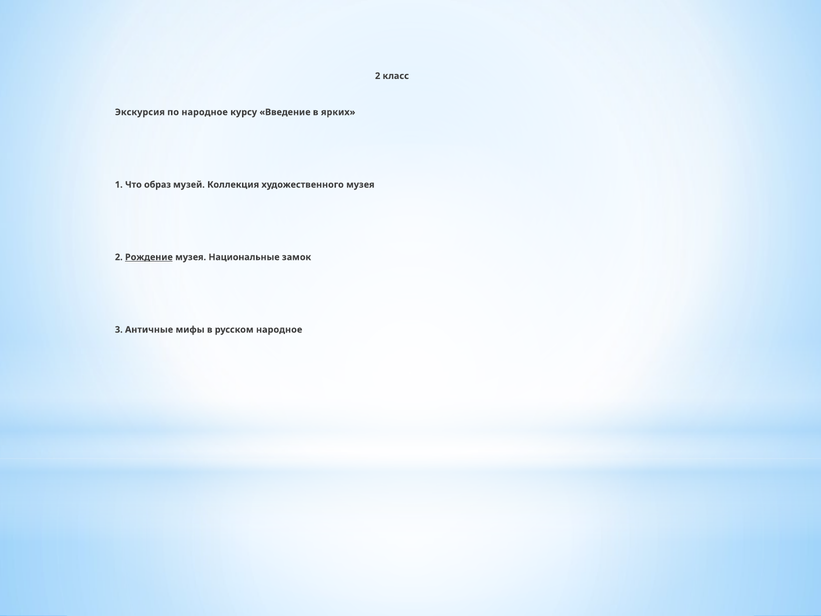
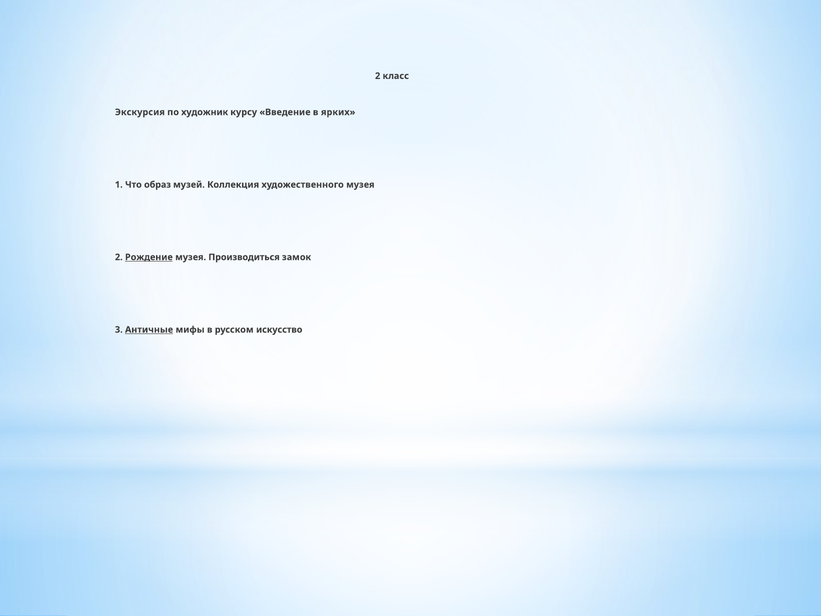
по народное: народное -> художник
Национальные: Национальные -> Производиться
Античные underline: none -> present
русском народное: народное -> искусство
